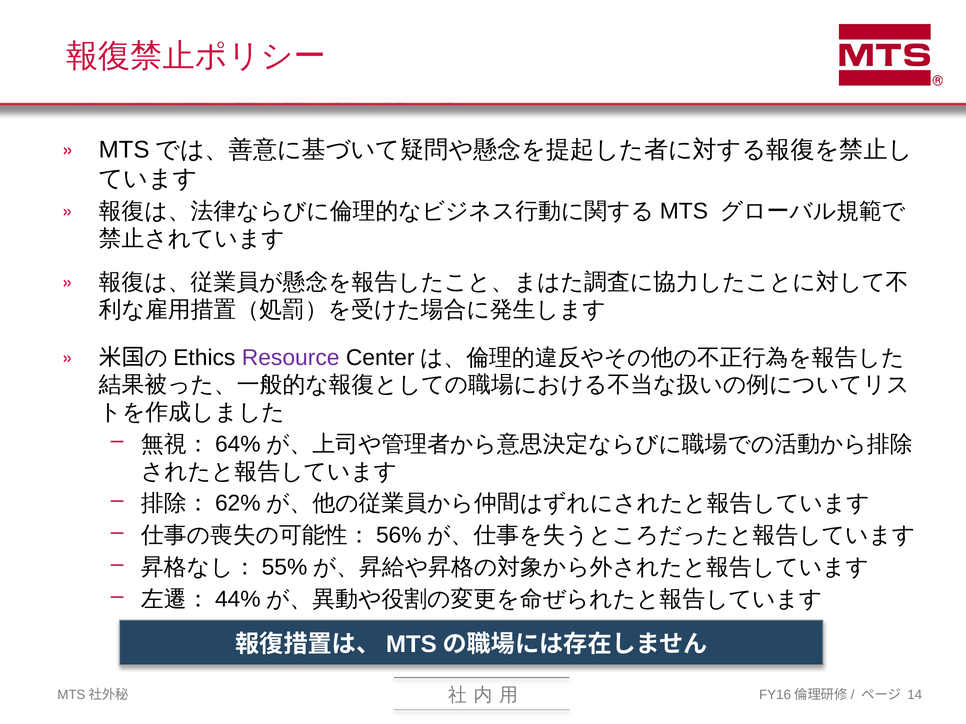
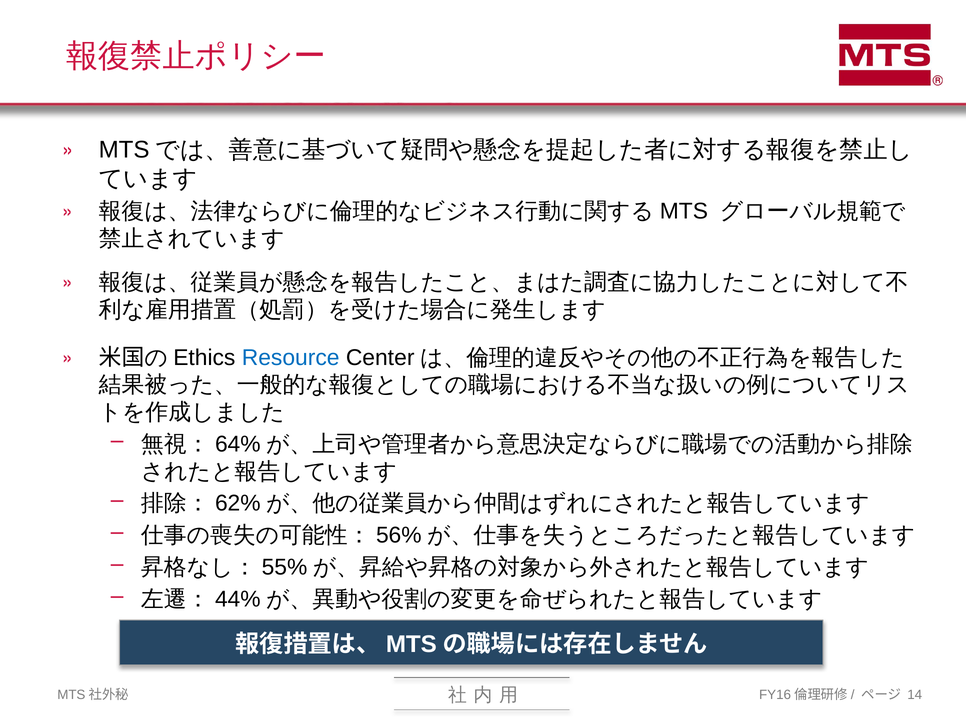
Resource colour: purple -> blue
